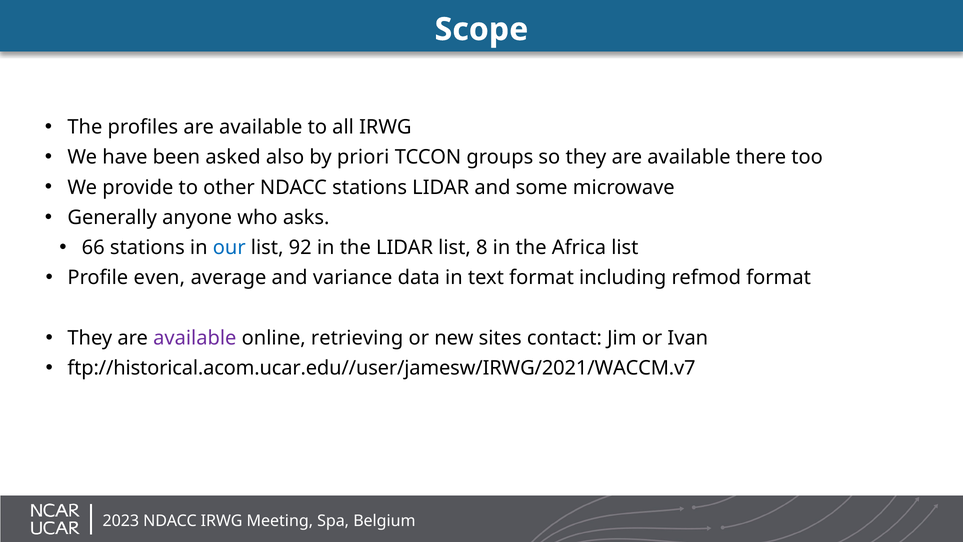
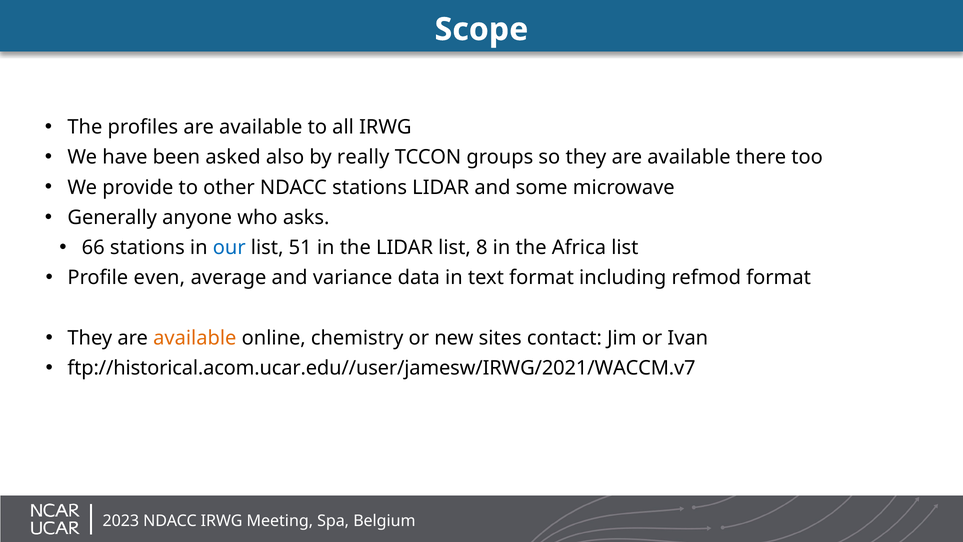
priori: priori -> really
92: 92 -> 51
available at (195, 338) colour: purple -> orange
retrieving: retrieving -> chemistry
